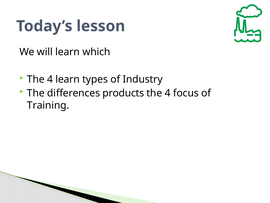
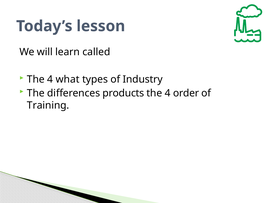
which: which -> called
4 learn: learn -> what
focus: focus -> order
